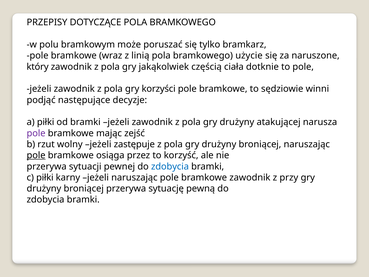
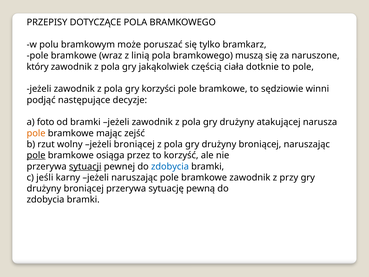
użycie: użycie -> muszą
a piłki: piłki -> foto
pole at (36, 133) colour: purple -> orange
jeżeli zastępuje: zastępuje -> broniącej
sytuacji underline: none -> present
c piłki: piłki -> jeśli
